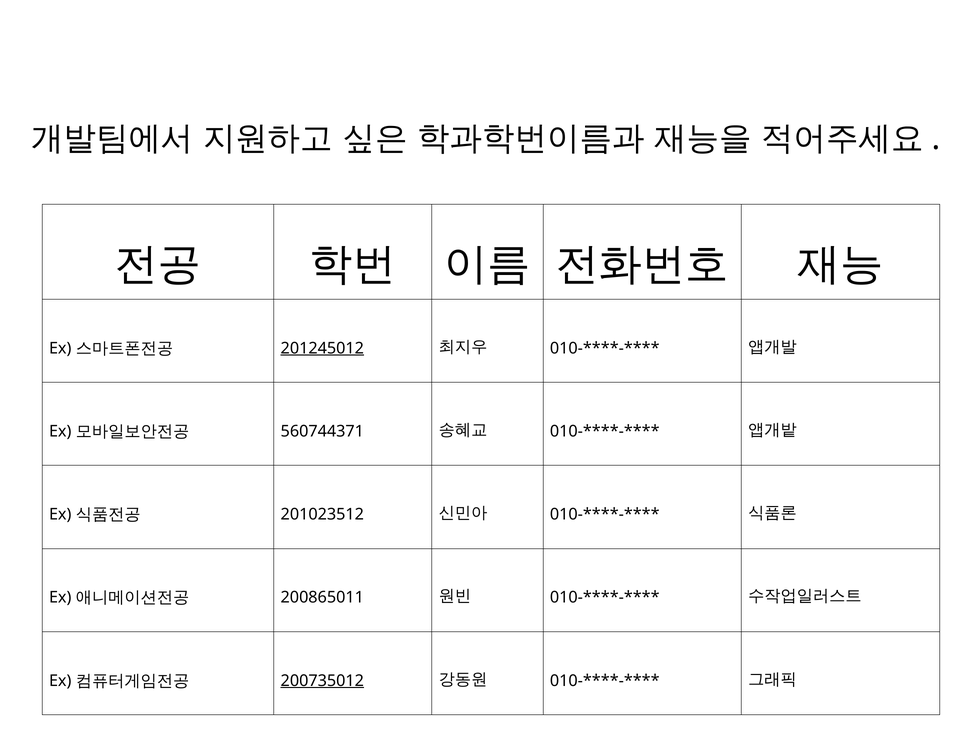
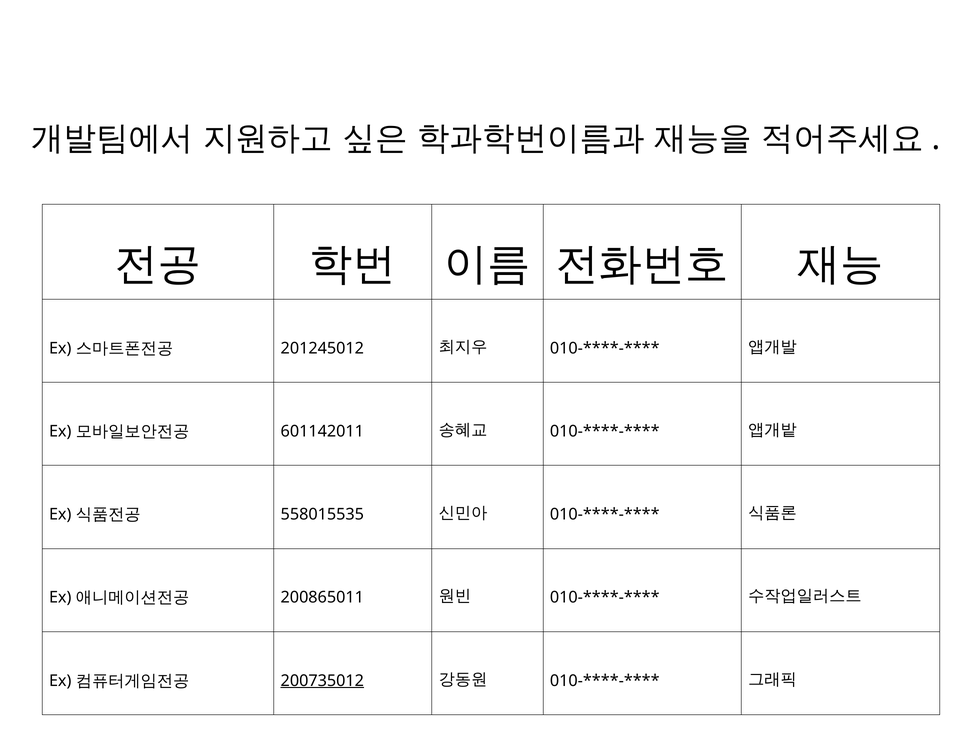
201245012 underline: present -> none
560744371: 560744371 -> 601142011
201023512: 201023512 -> 558015535
